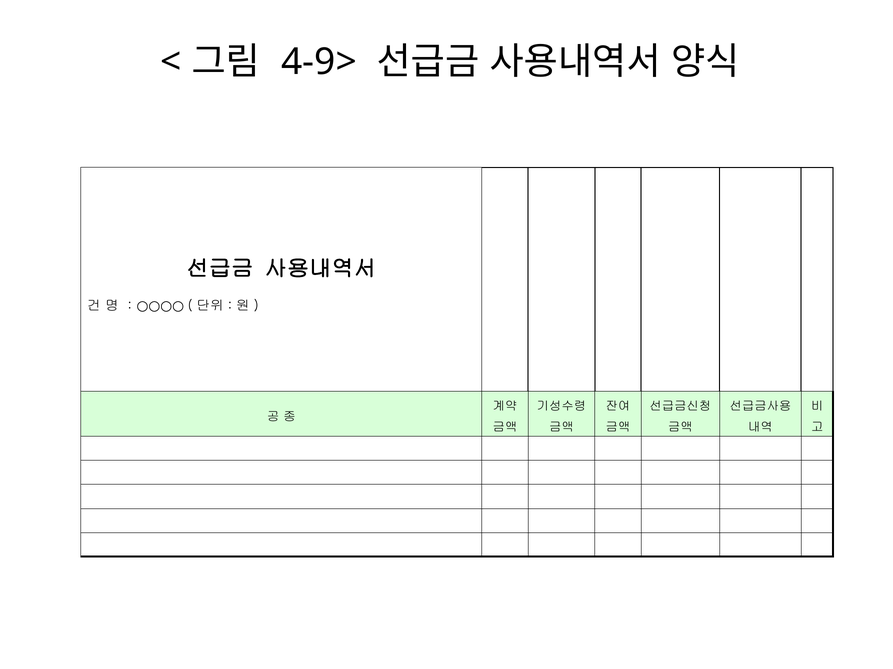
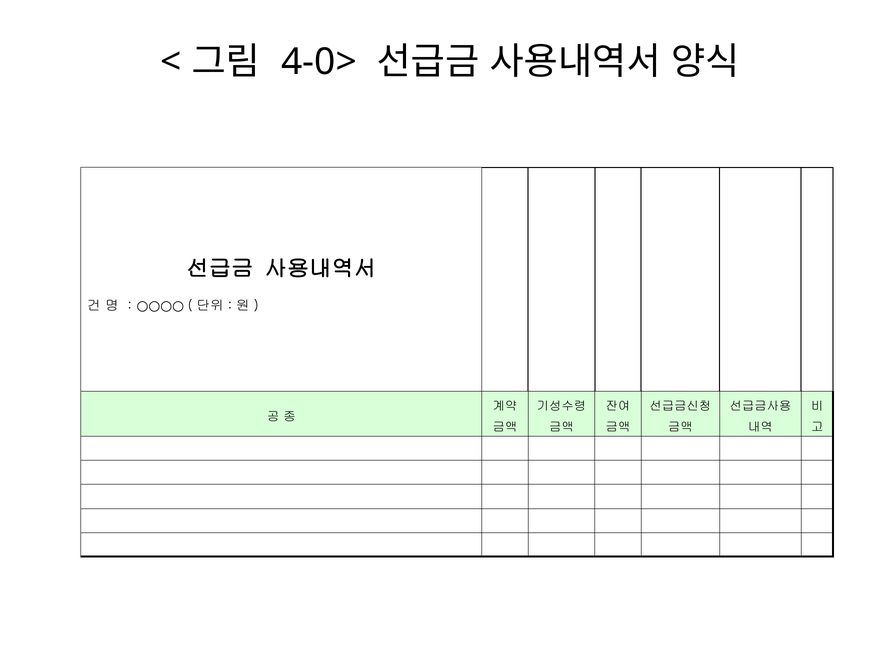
4-9>: 4-9> -> 4-0>
